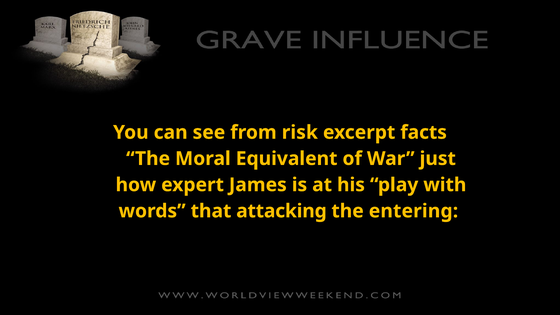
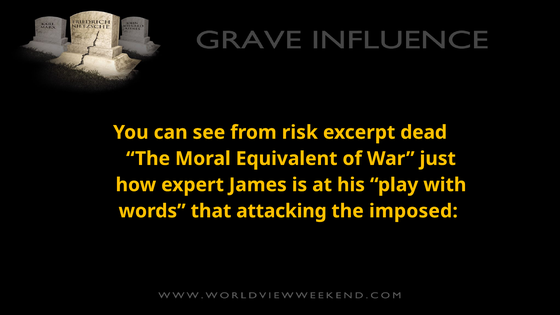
facts: facts -> dead
entering: entering -> imposed
